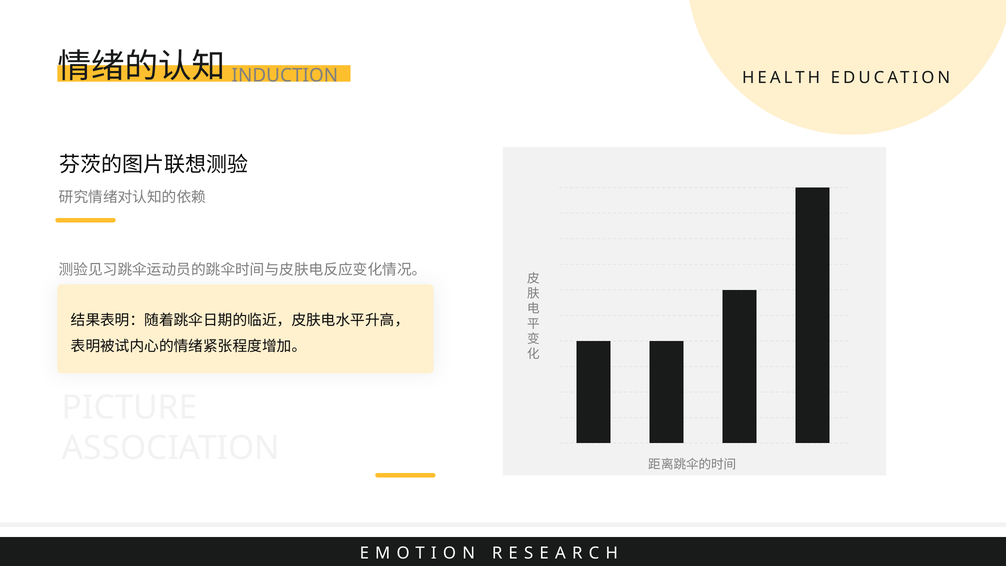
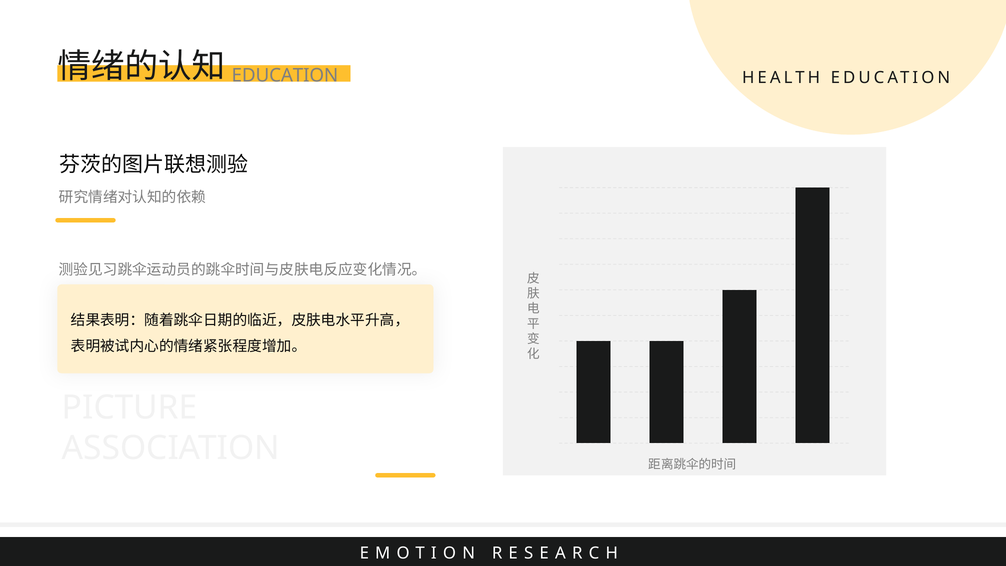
INDUCTION at (285, 75): INDUCTION -> EDUCATION
